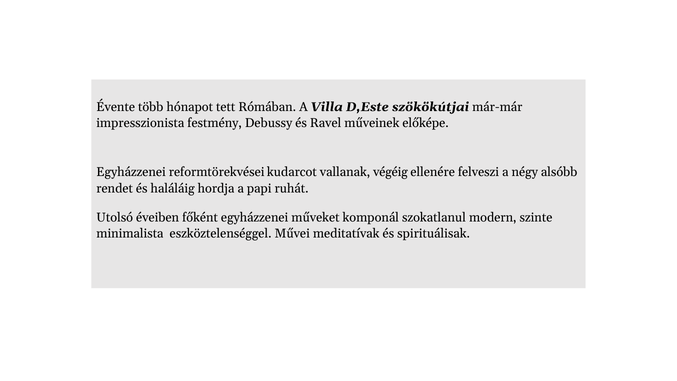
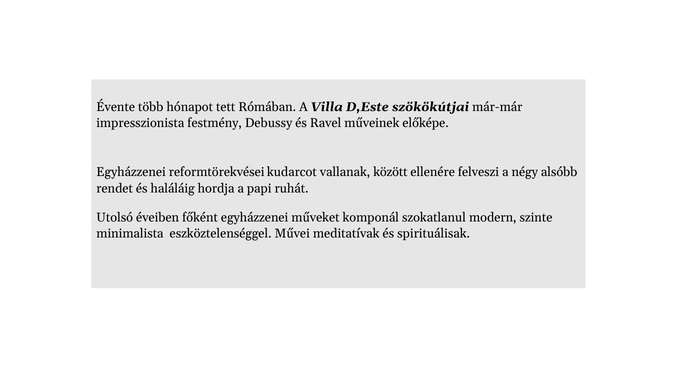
végéig: végéig -> között
